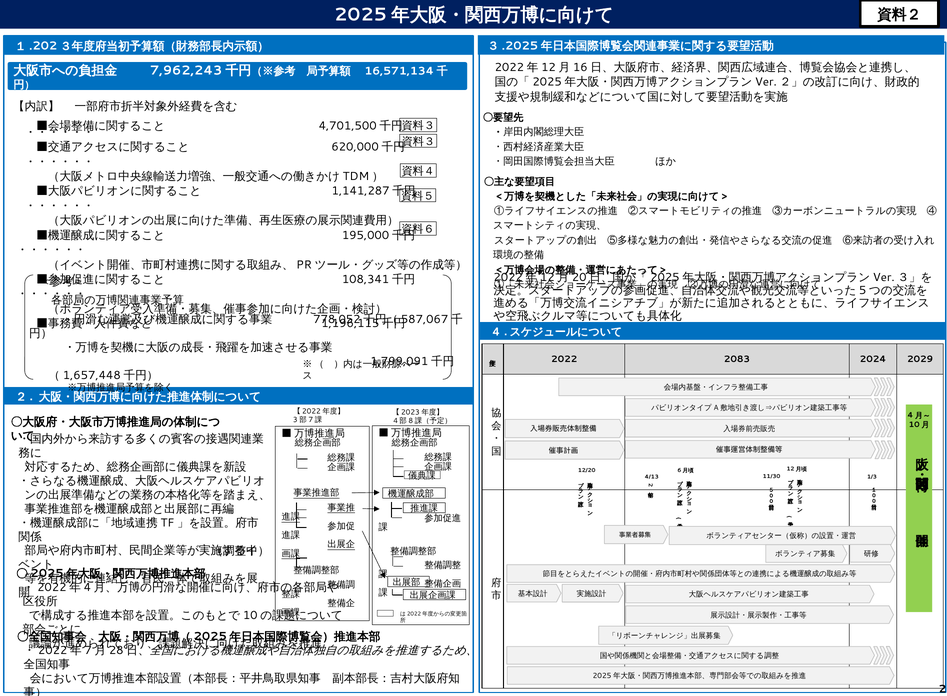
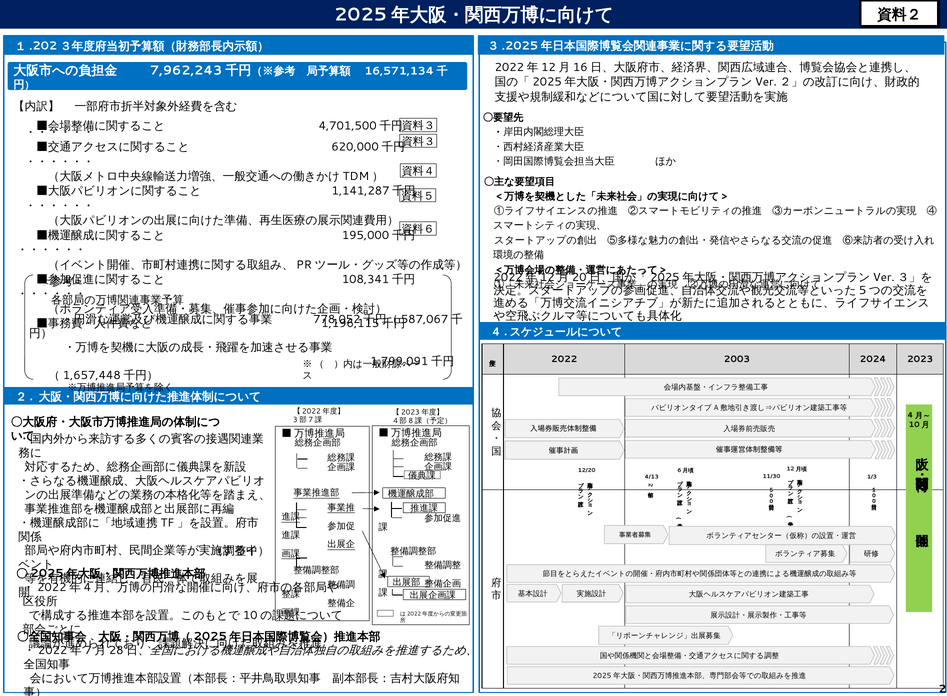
2083: 2083 -> 2003
2029: 2029 -> 2023
